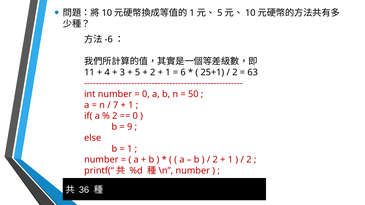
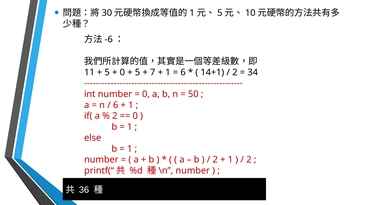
10 at (107, 13): 10 -> 30
4 at (107, 72): 4 -> 5
3 at (122, 72): 3 -> 0
2 at (153, 72): 2 -> 7
25+1: 25+1 -> 14+1
63: 63 -> 34
7 at (116, 105): 7 -> 6
9 at (130, 127): 9 -> 1
